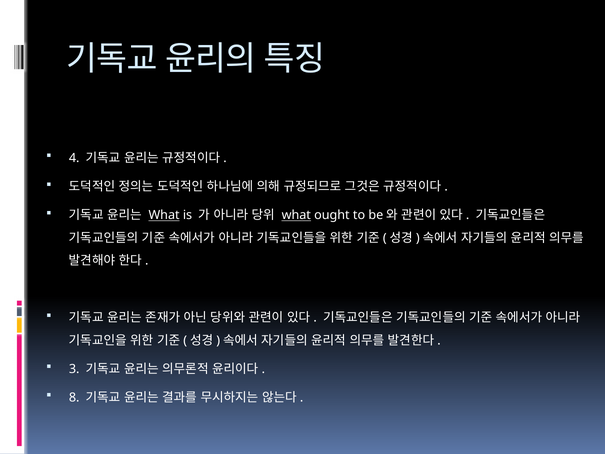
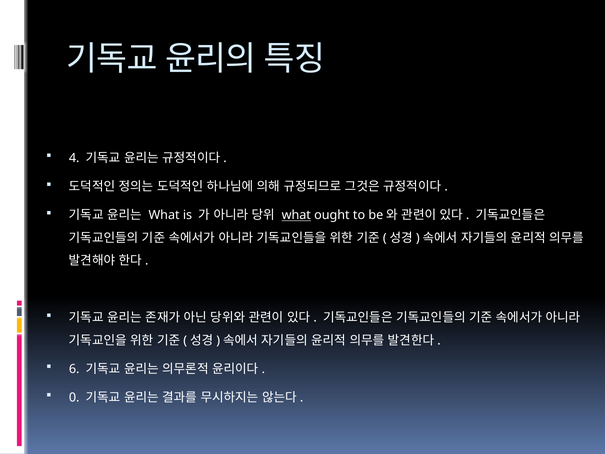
What at (164, 215) underline: present -> none
3: 3 -> 6
8: 8 -> 0
